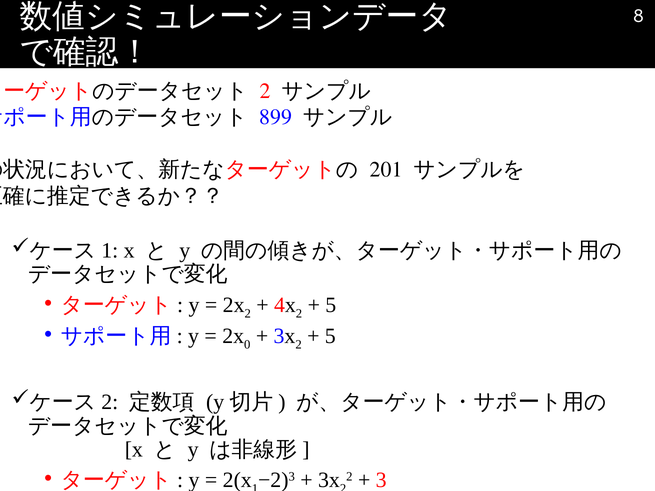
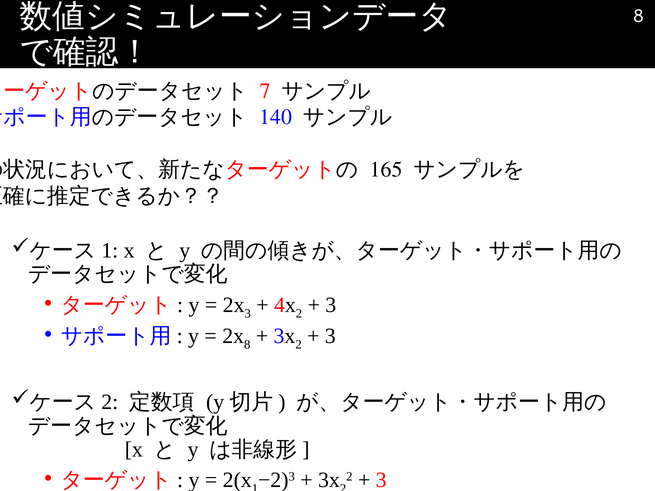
2 at (265, 91): 2 -> 7
899: 899 -> 140
201: 201 -> 165
2 at (248, 314): 2 -> 3
5 at (331, 305): 5 -> 3
0 at (247, 345): 0 -> 8
5 at (330, 336): 5 -> 3
